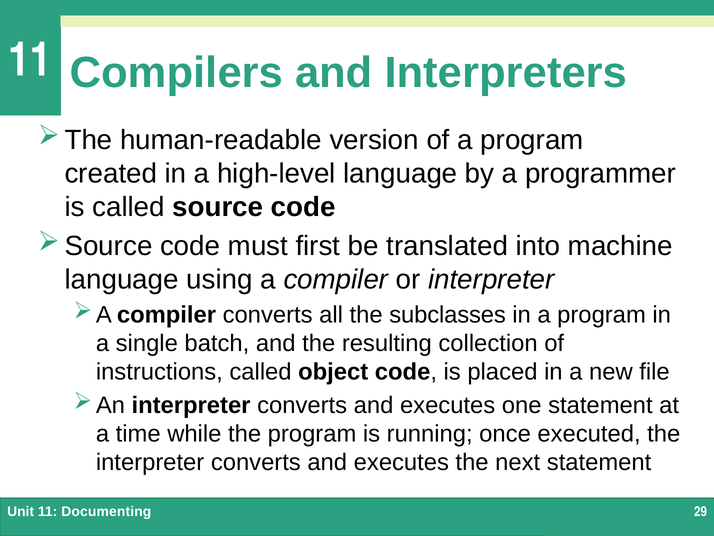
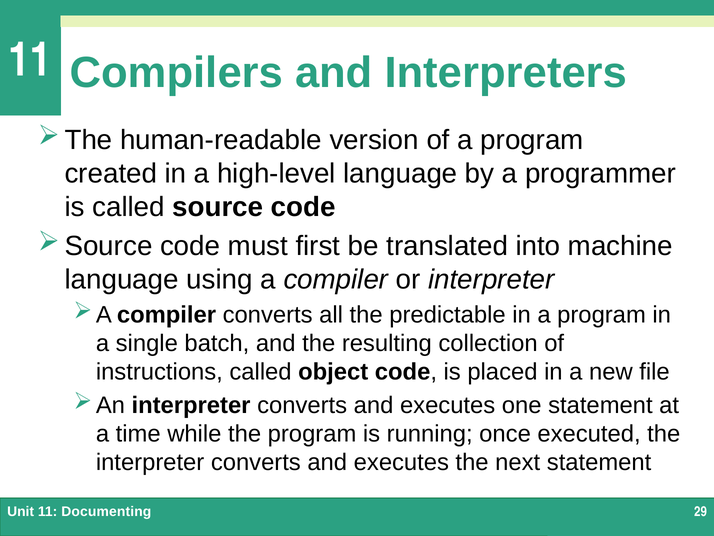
subclasses: subclasses -> predictable
